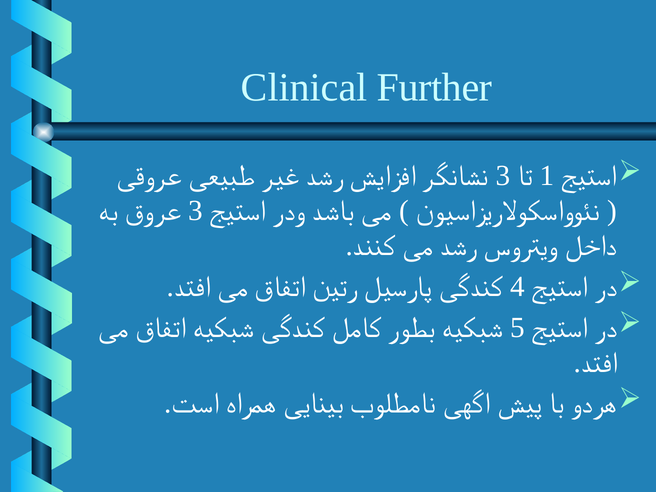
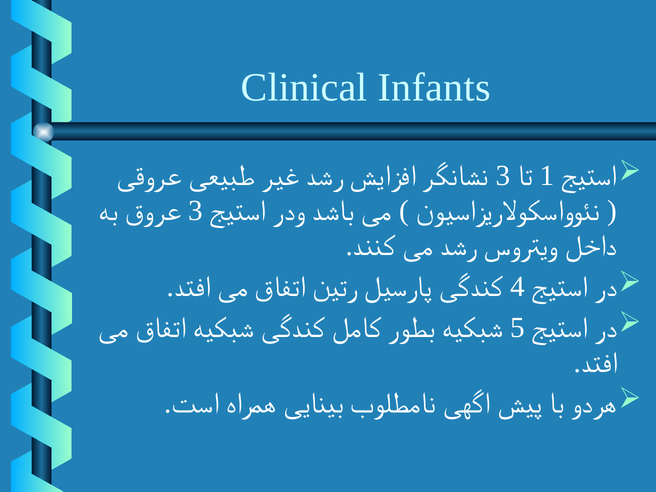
Further: Further -> Infants
